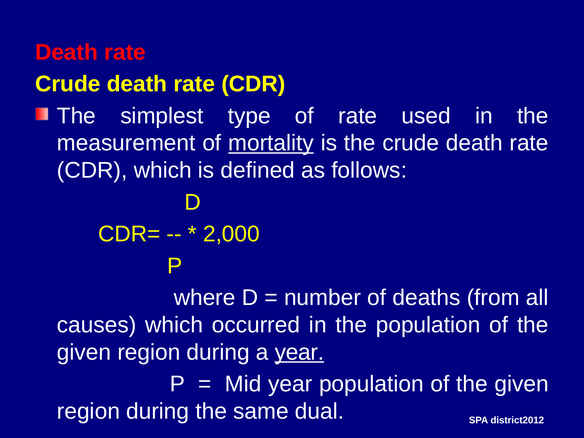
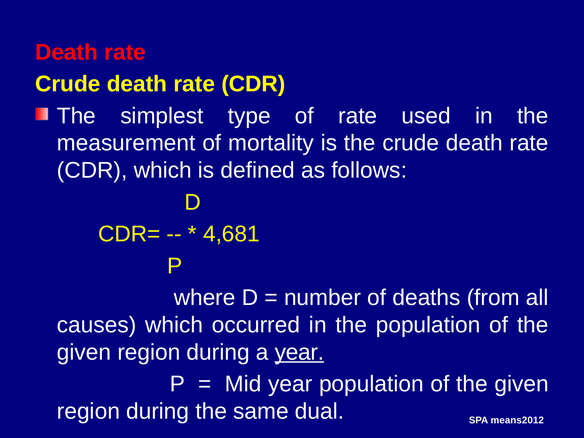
mortality underline: present -> none
2,000: 2,000 -> 4,681
district2012: district2012 -> means2012
